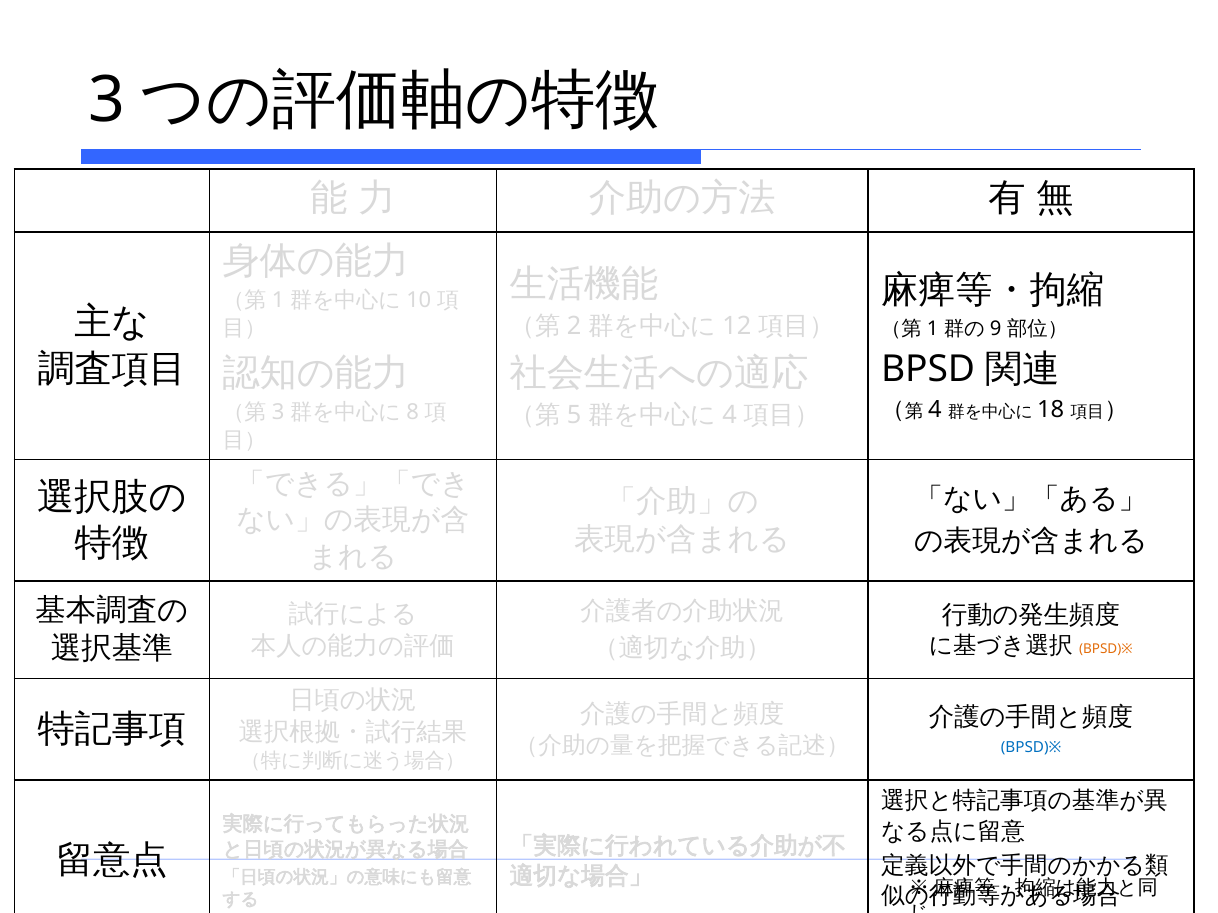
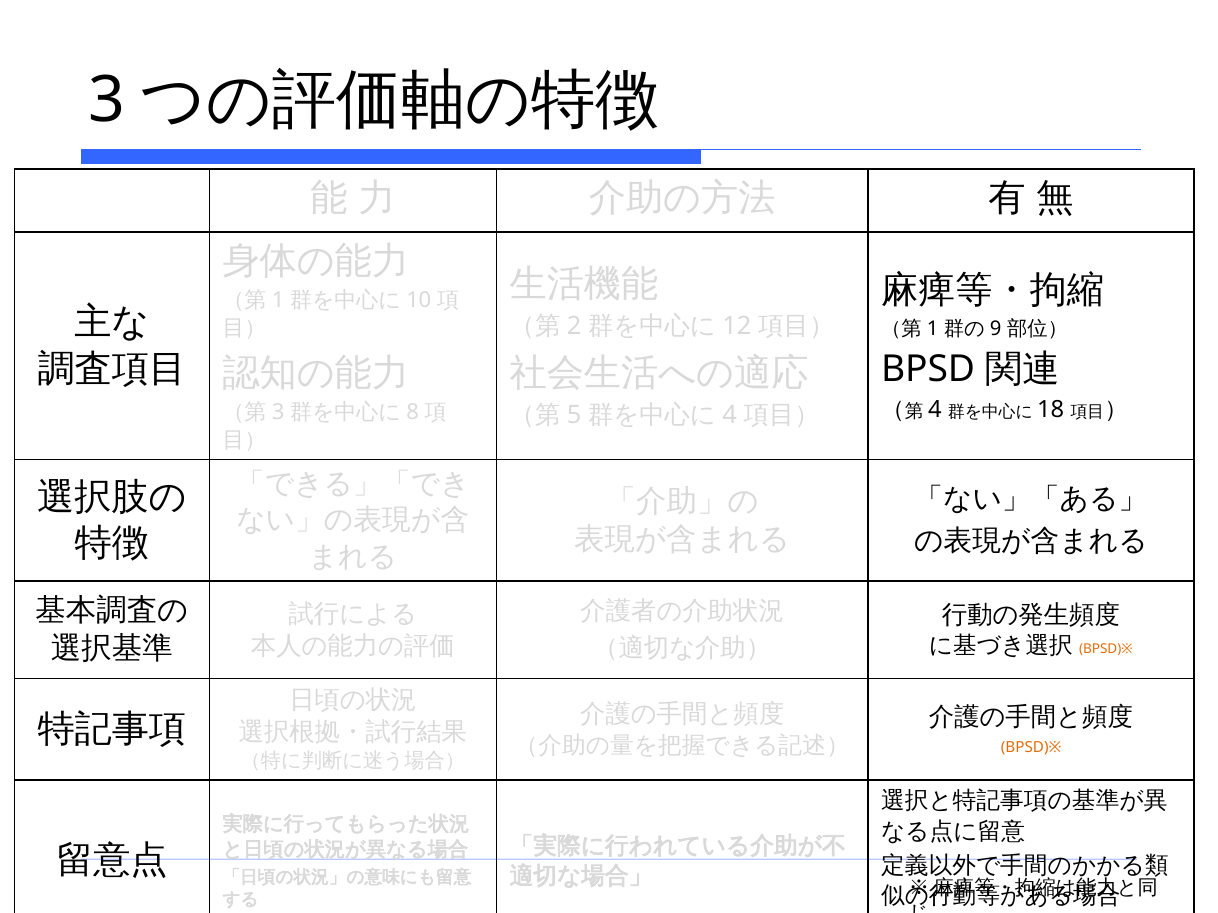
BPSD)※ at (1031, 748) colour: blue -> orange
